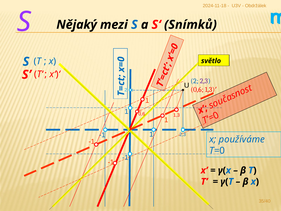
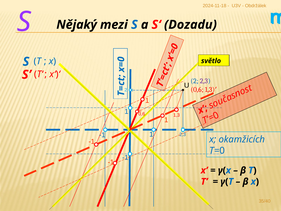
Snímků: Snímků -> Dozadu
používáme: používáme -> okamžicích
